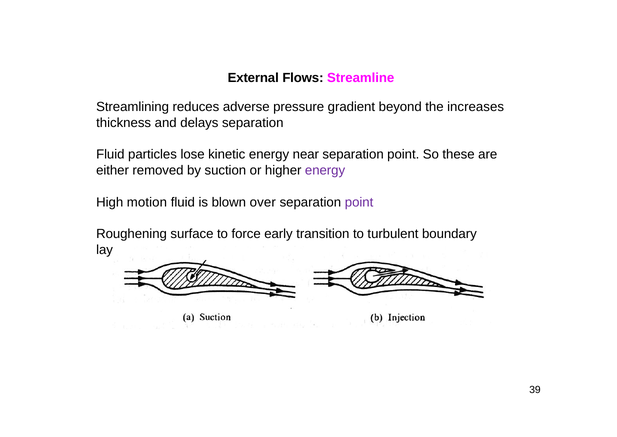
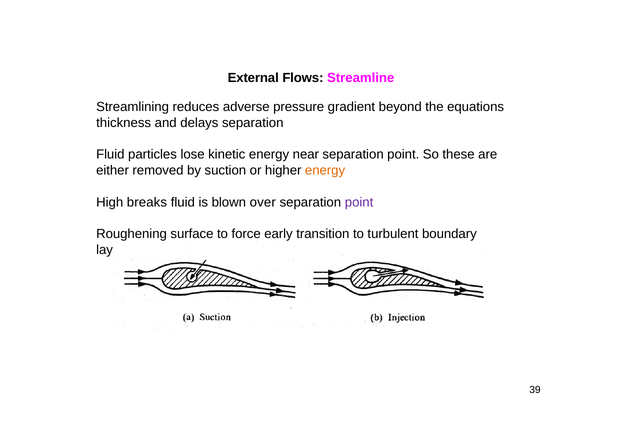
increases: increases -> equations
energy at (325, 170) colour: purple -> orange
motion: motion -> breaks
